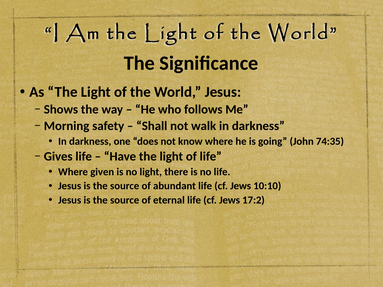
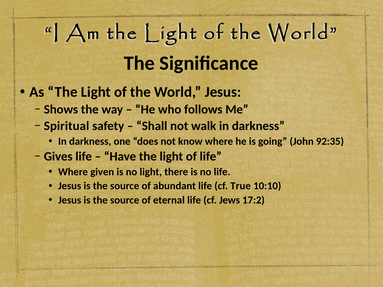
Morning: Morning -> Spiritual
74:35: 74:35 -> 92:35
abundant life cf Jews: Jews -> True
